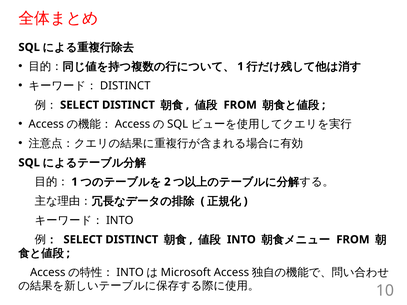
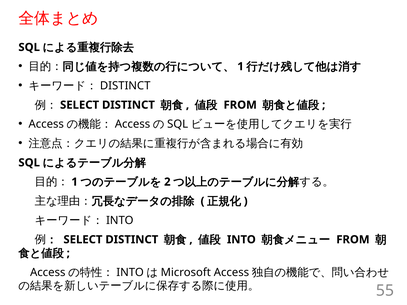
10: 10 -> 55
